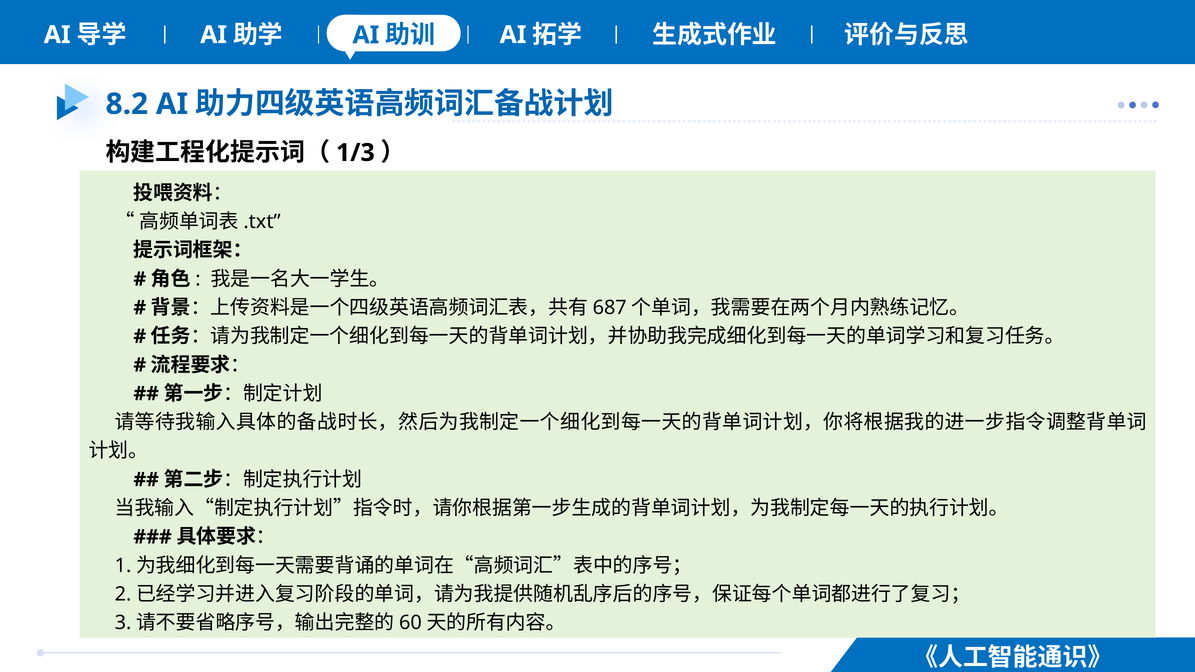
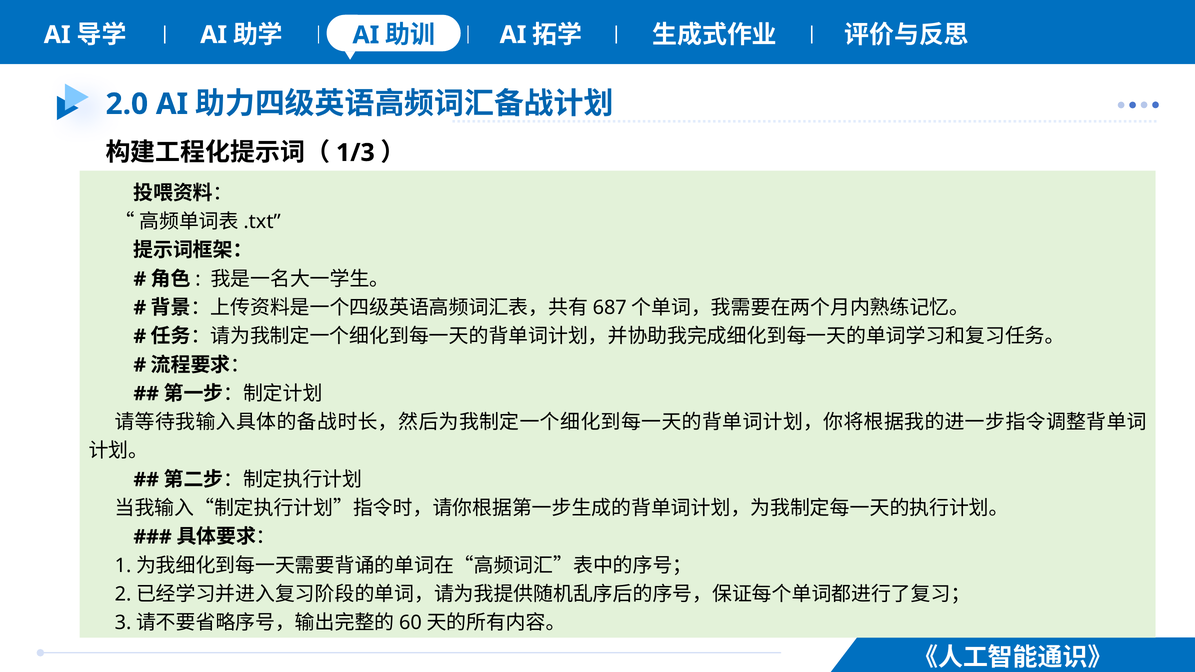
8.2: 8.2 -> 2.0
